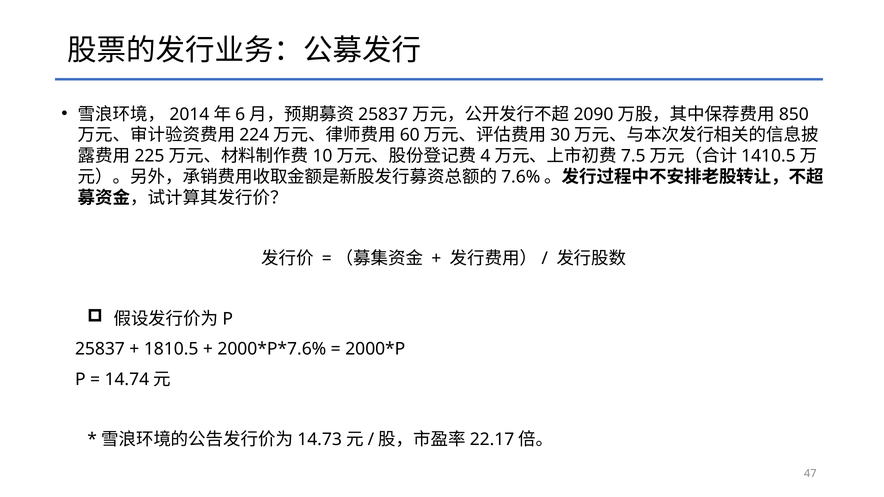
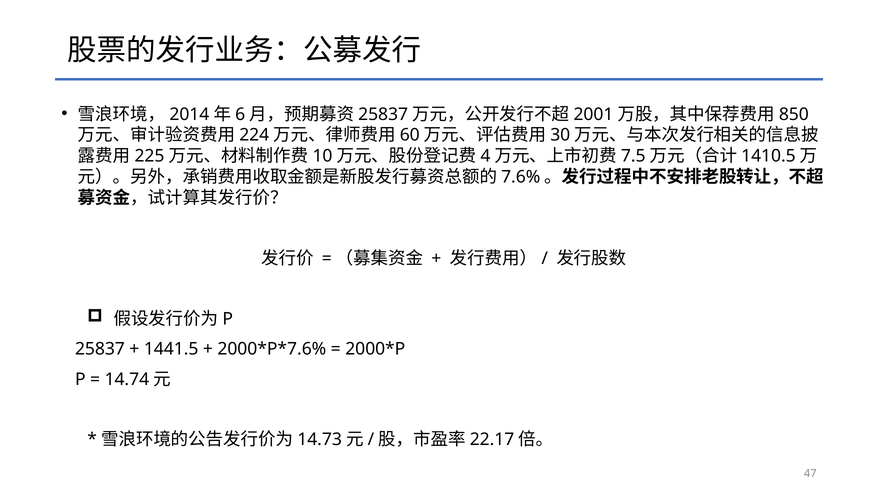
2090: 2090 -> 2001
1810.5: 1810.5 -> 1441.5
